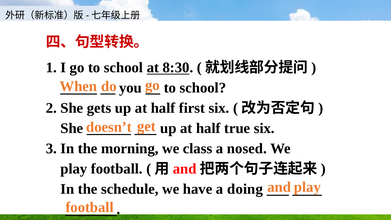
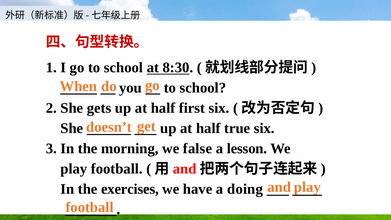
class: class -> false
nosed: nosed -> lesson
schedule: schedule -> exercises
